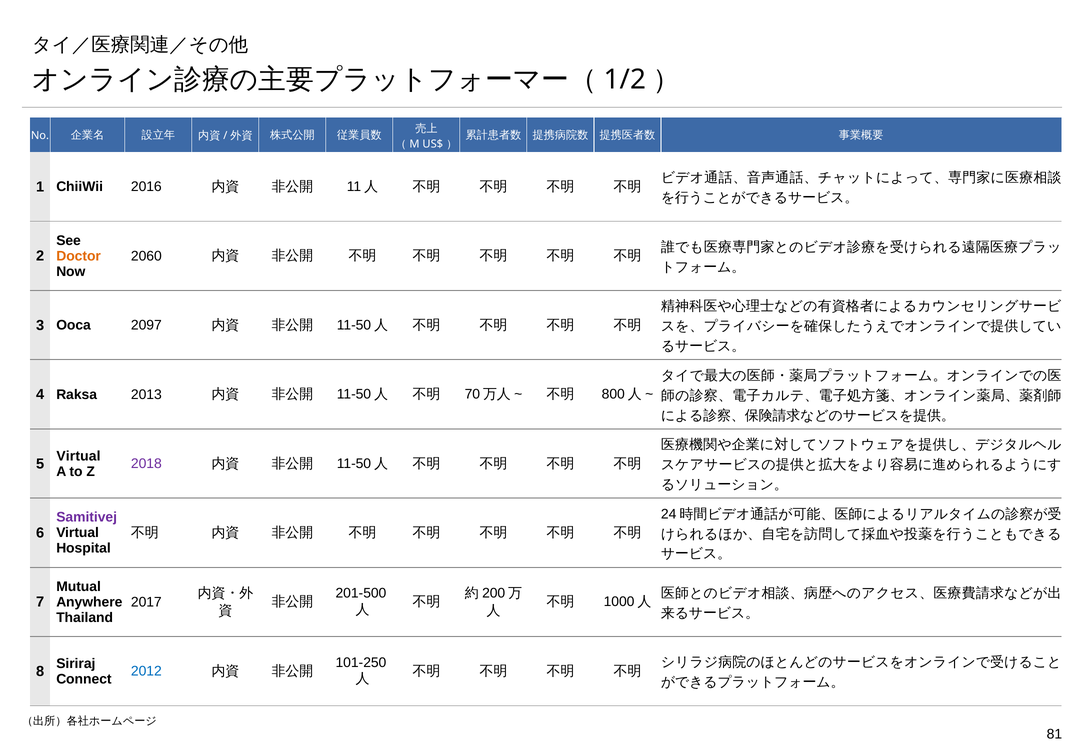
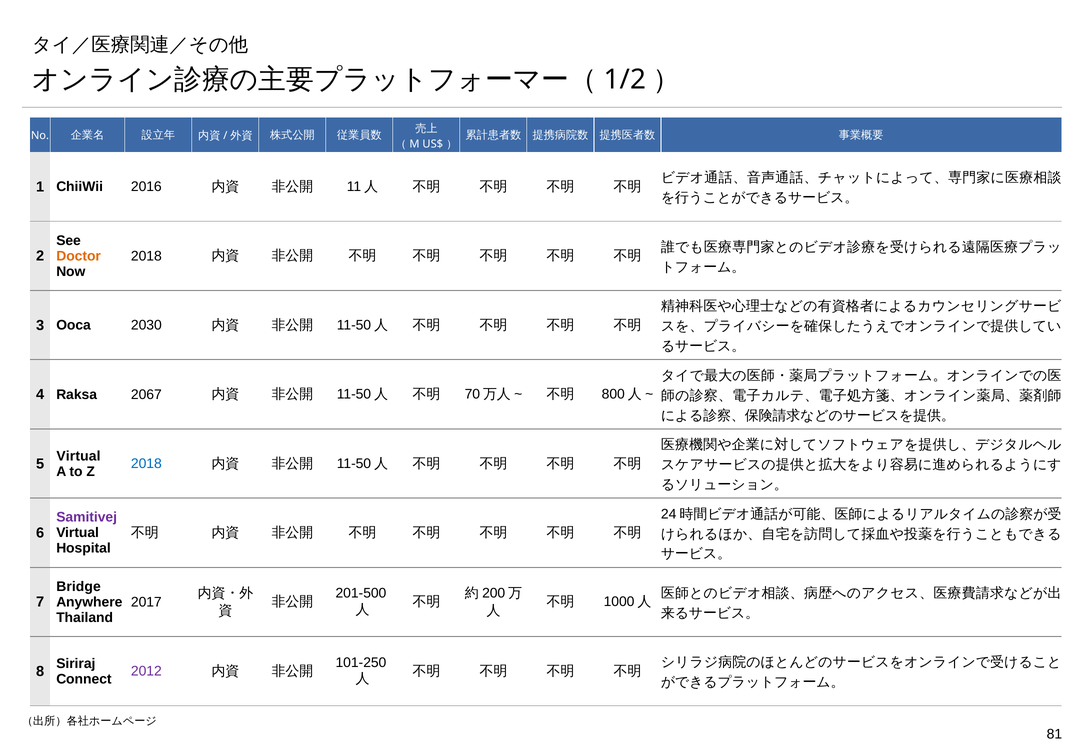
2060 at (146, 256): 2060 -> 2018
2097: 2097 -> 2030
2013: 2013 -> 2067
2018 at (146, 464) colour: purple -> blue
Mutual: Mutual -> Bridge
2012 colour: blue -> purple
